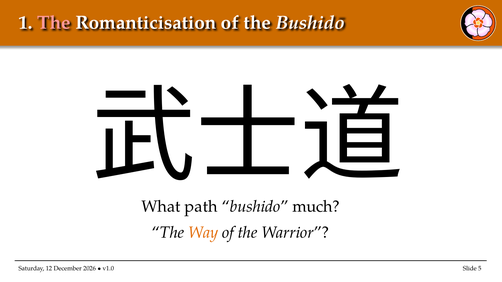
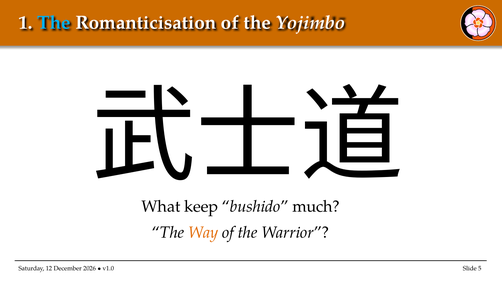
The at (54, 23) colour: pink -> light blue
the Bushido: Bushido -> Yojimbo
path: path -> keep
